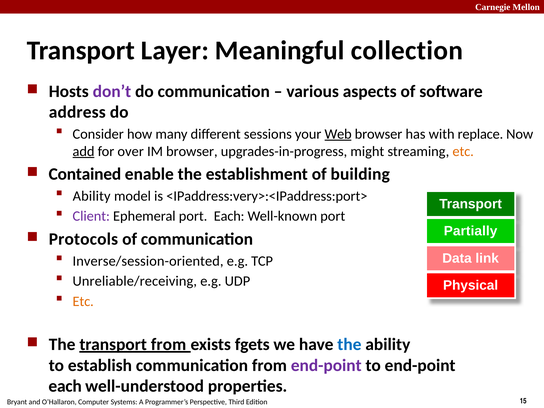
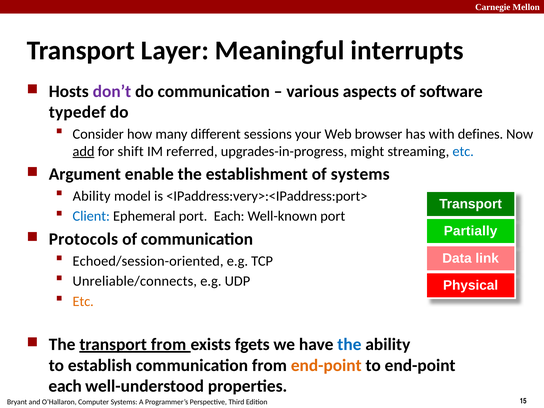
collection: collection -> interrupts
address: address -> typedef
Web underline: present -> none
replace: replace -> defines
over: over -> shift
IM browser: browser -> referred
etc at (463, 151) colour: orange -> blue
Contained: Contained -> Argument
of building: building -> systems
Client colour: purple -> blue
Inverse/session-oriented: Inverse/session-oriented -> Echoed/session-oriented
Unreliable/receiving: Unreliable/receiving -> Unreliable/connects
end-point at (326, 365) colour: purple -> orange
